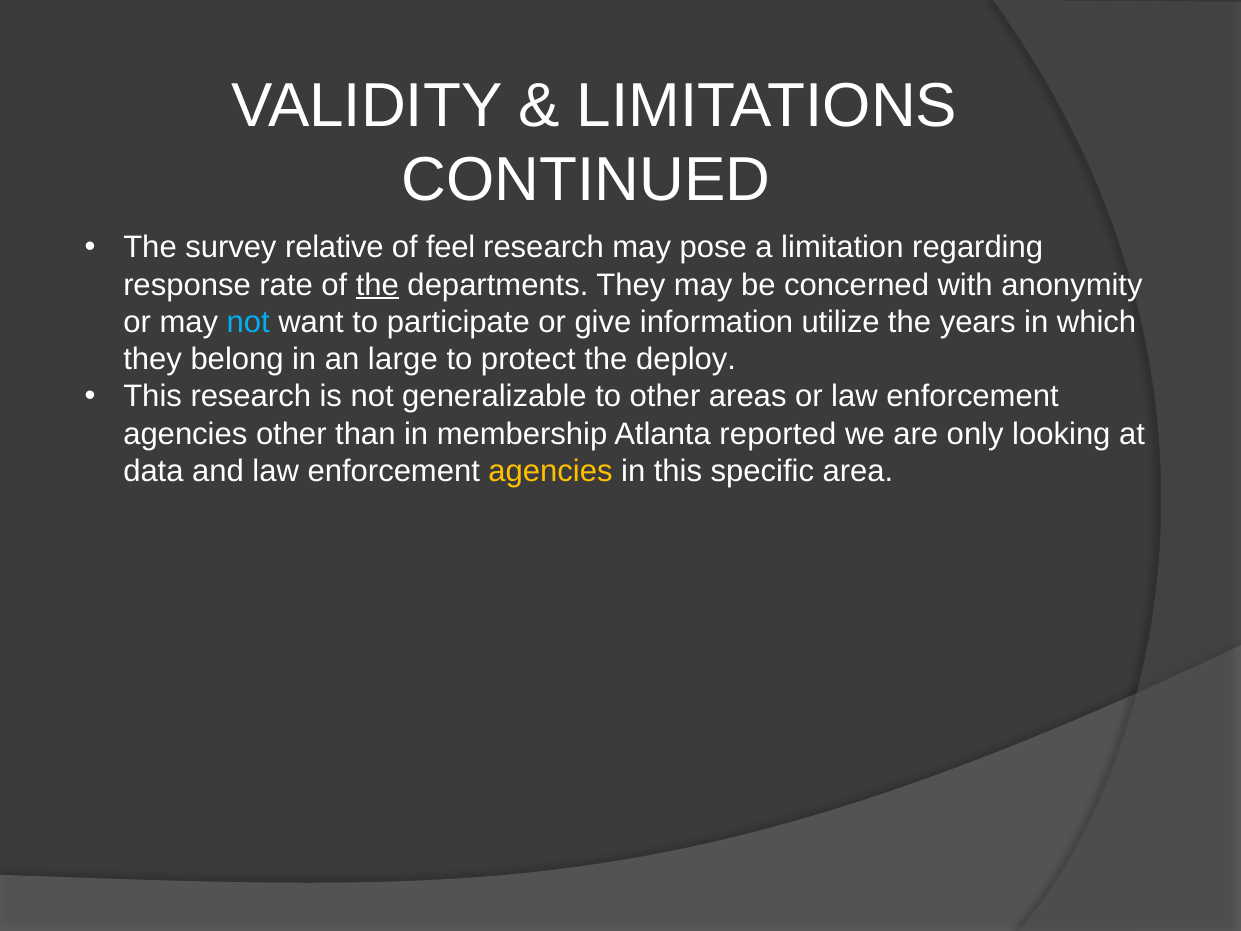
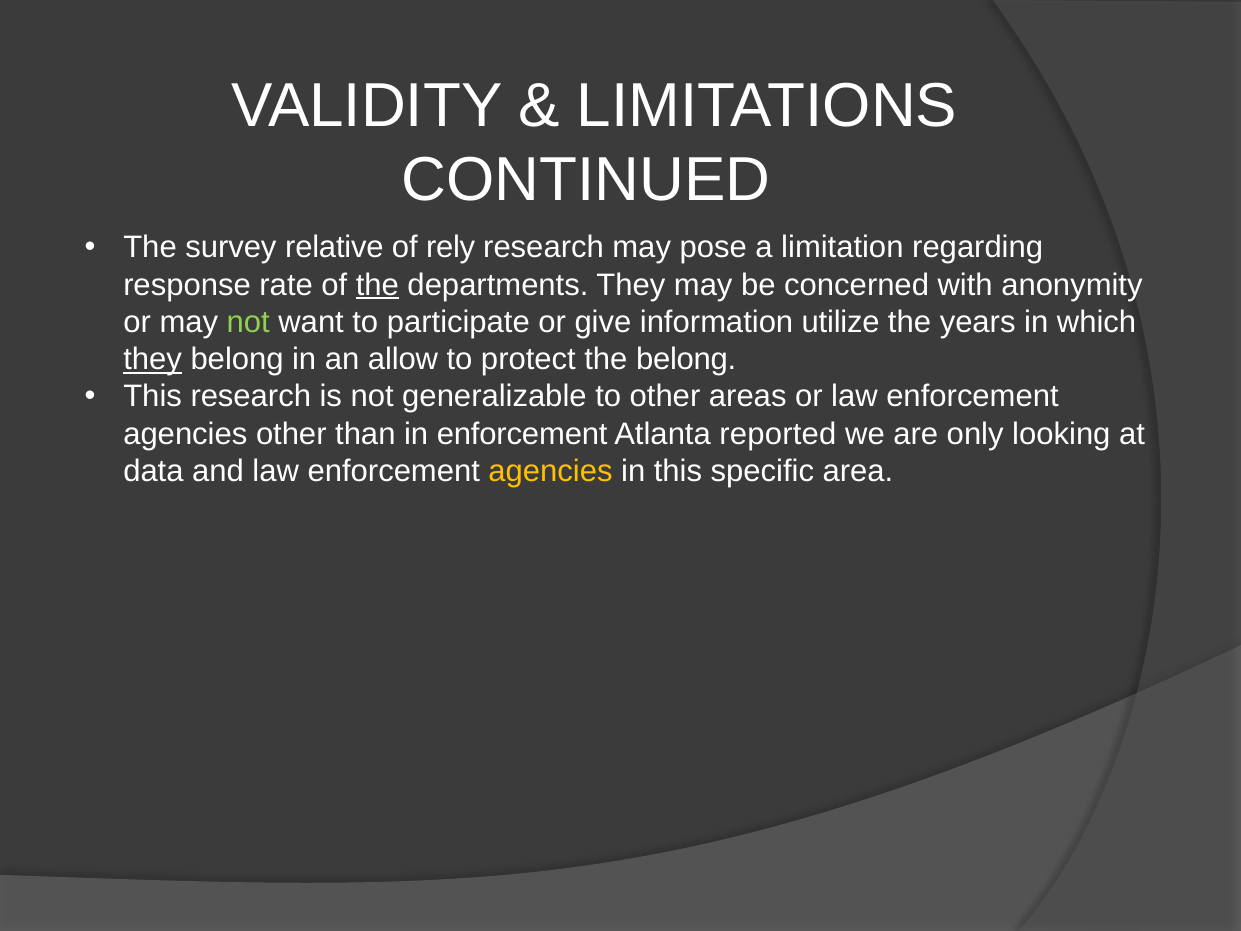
feel: feel -> rely
not at (248, 322) colour: light blue -> light green
they at (153, 359) underline: none -> present
large: large -> allow
the deploy: deploy -> belong
in membership: membership -> enforcement
